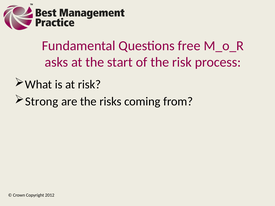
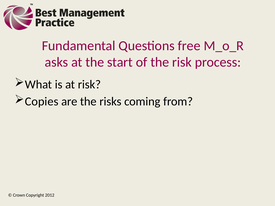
Strong: Strong -> Copies
